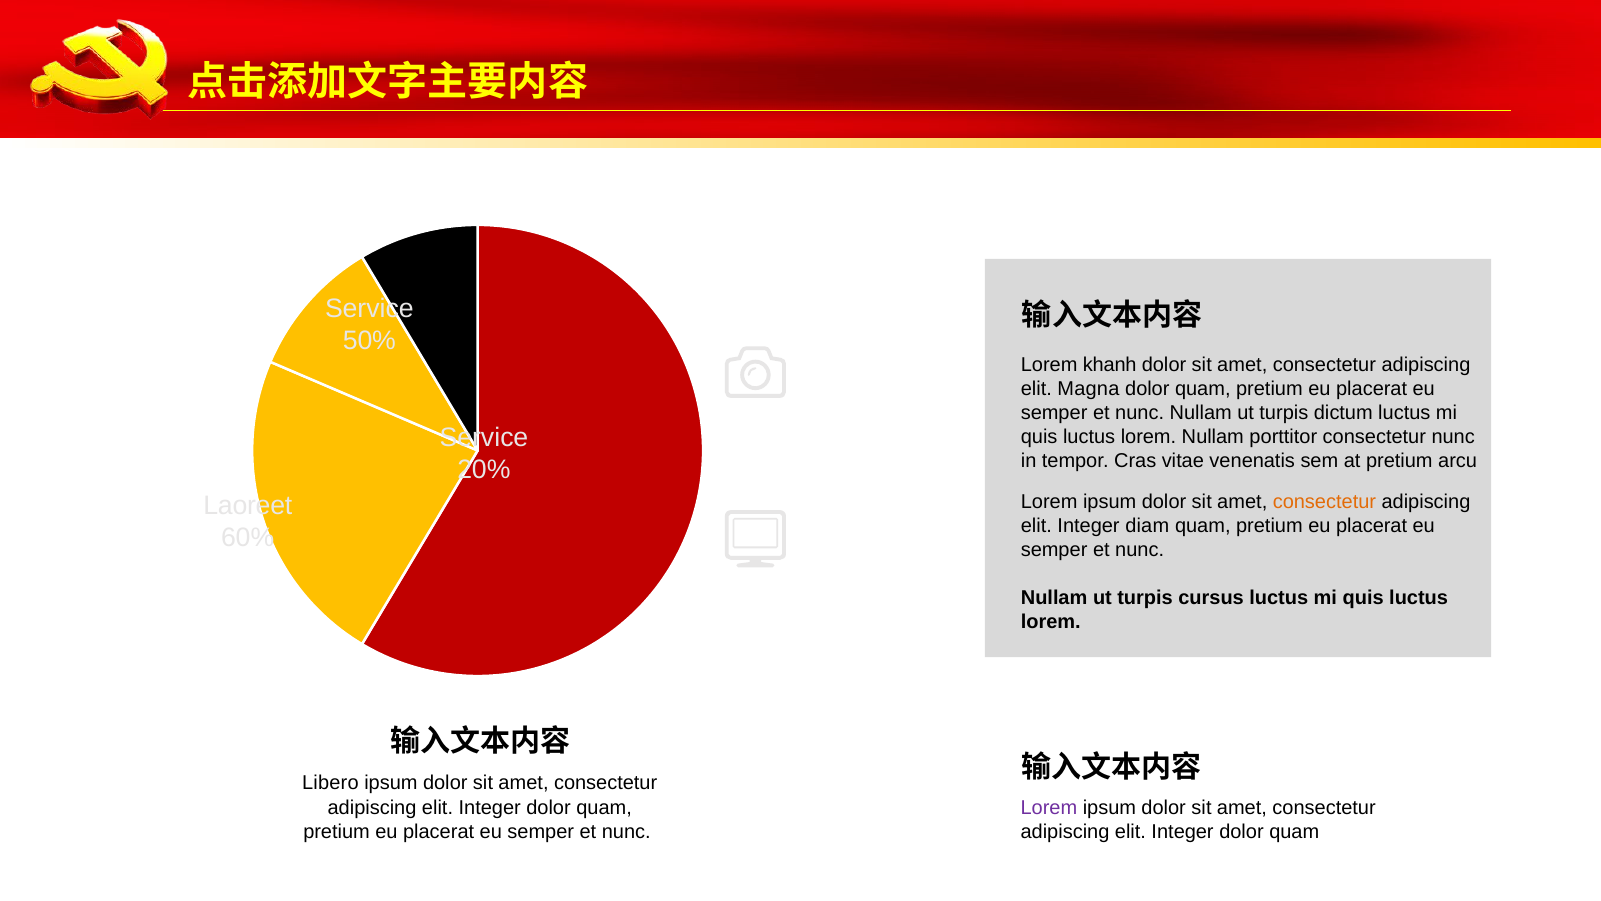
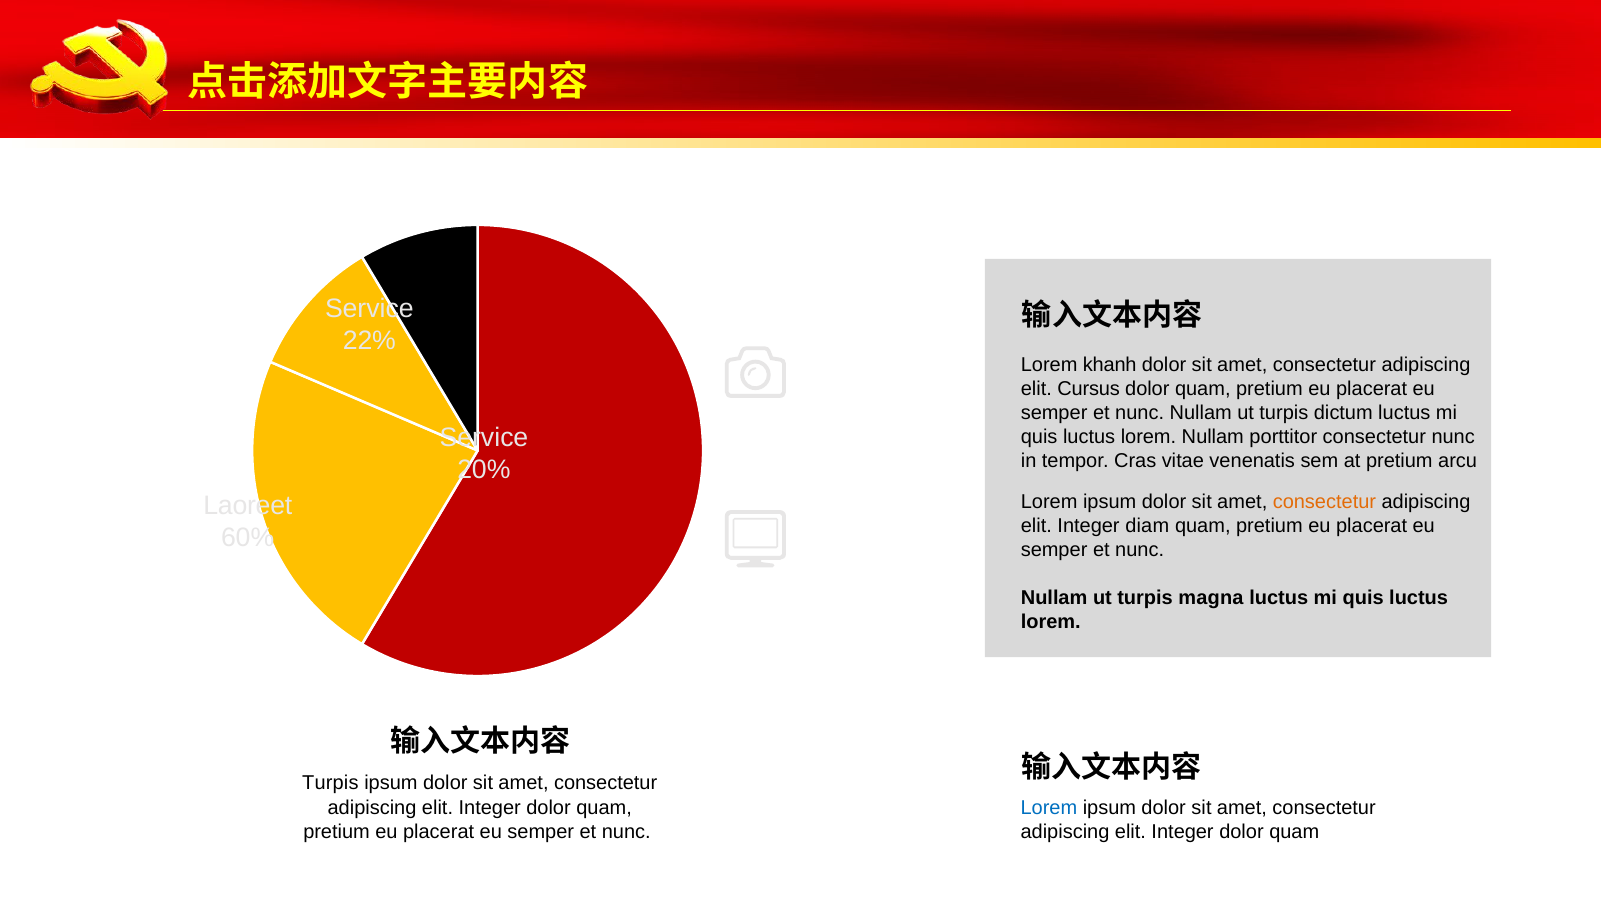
50%: 50% -> 22%
Magna: Magna -> Cursus
cursus: cursus -> magna
Libero at (330, 783): Libero -> Turpis
Lorem at (1049, 807) colour: purple -> blue
